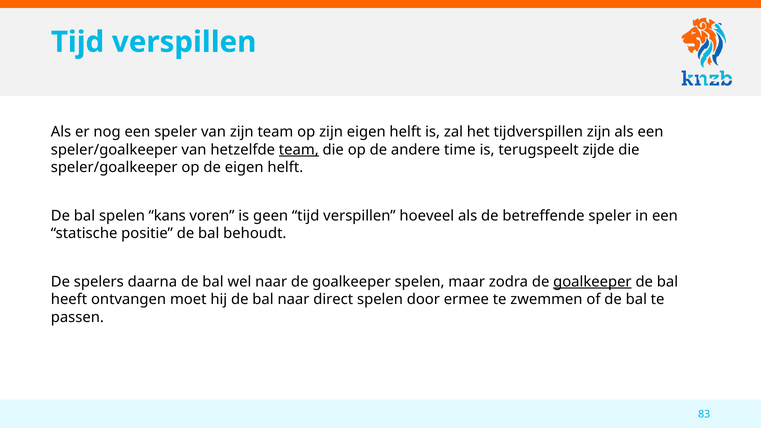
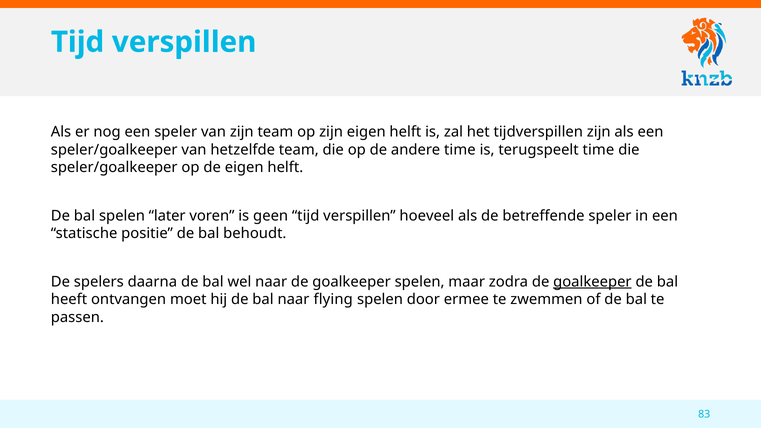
team at (299, 150) underline: present -> none
terugspeelt zijde: zijde -> time
kans: kans -> later
direct: direct -> flying
